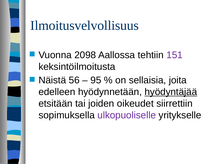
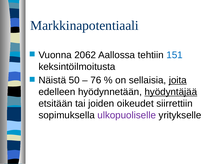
Ilmoitusvelvollisuus: Ilmoitusvelvollisuus -> Markkinapotentiaali
2098: 2098 -> 2062
151 colour: purple -> blue
56: 56 -> 50
95: 95 -> 76
joita underline: none -> present
